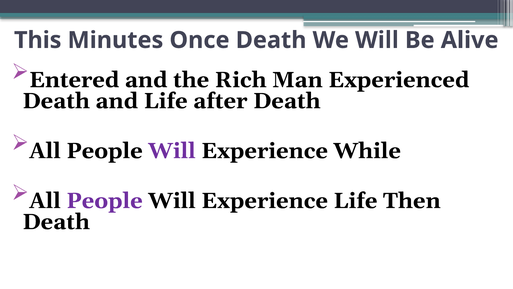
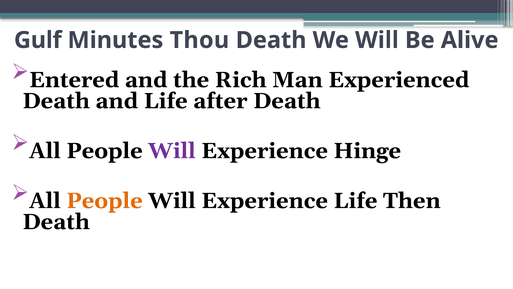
This: This -> Gulf
Once: Once -> Thou
While: While -> Hinge
People at (105, 201) colour: purple -> orange
